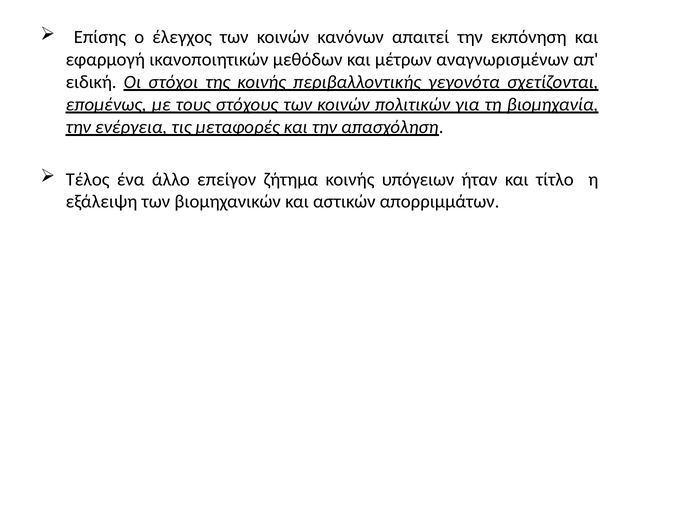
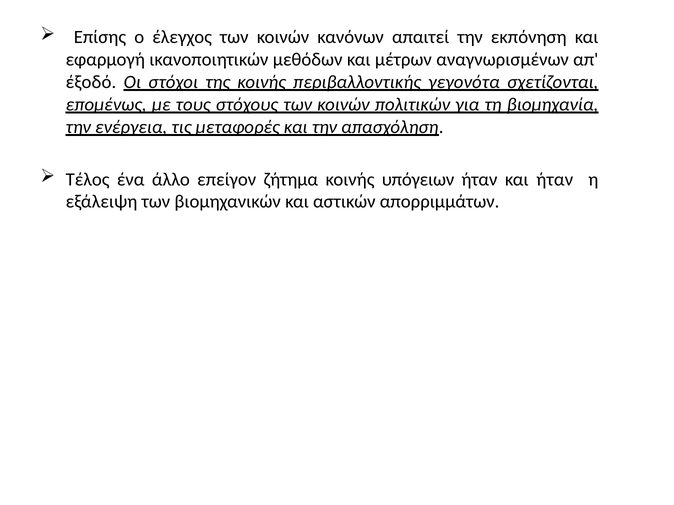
ειδική: ειδική -> έξοδό
και τίτλο: τίτλο -> ήταν
